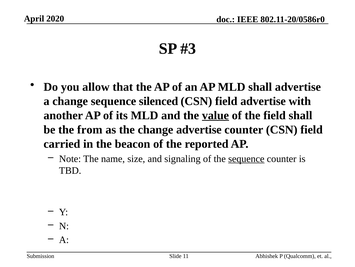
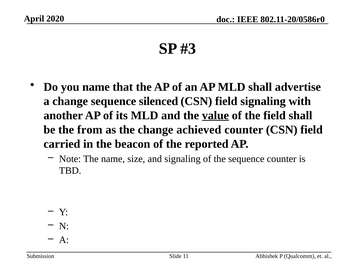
you allow: allow -> name
field advertise: advertise -> signaling
change advertise: advertise -> achieved
sequence at (246, 158) underline: present -> none
